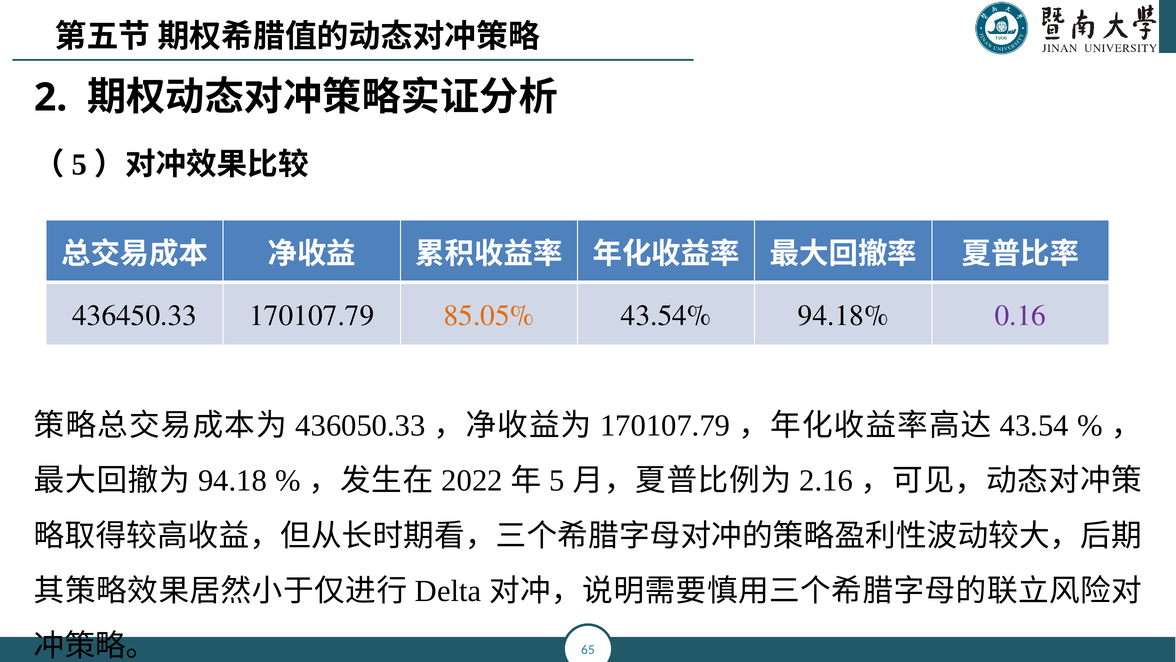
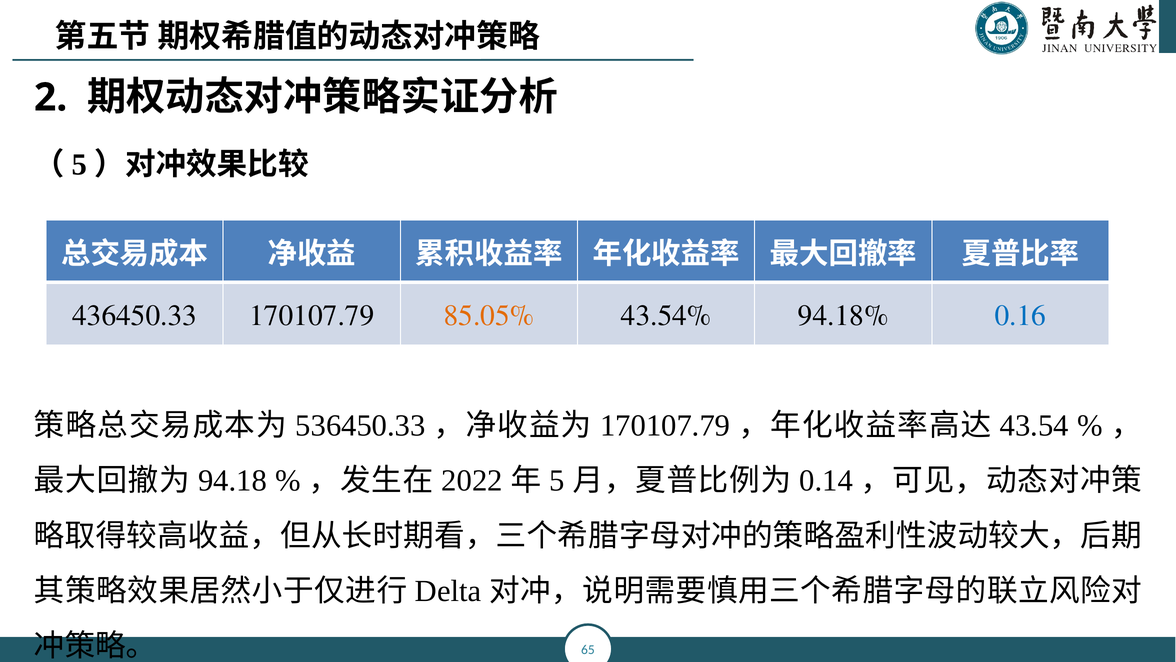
0.16 colour: purple -> blue
436050.33: 436050.33 -> 536450.33
2.16: 2.16 -> 0.14
